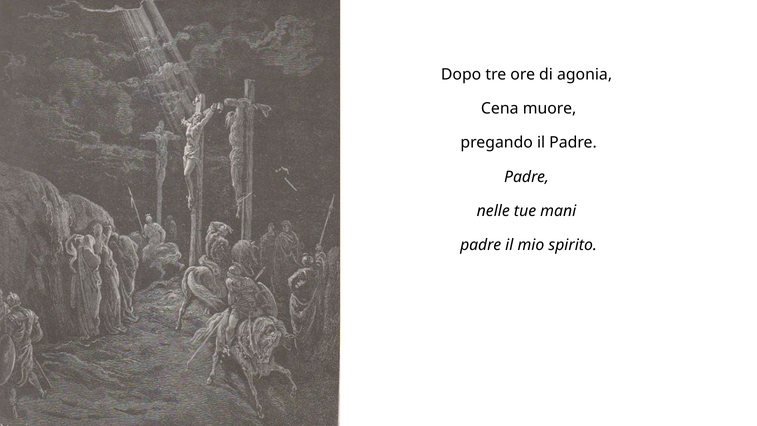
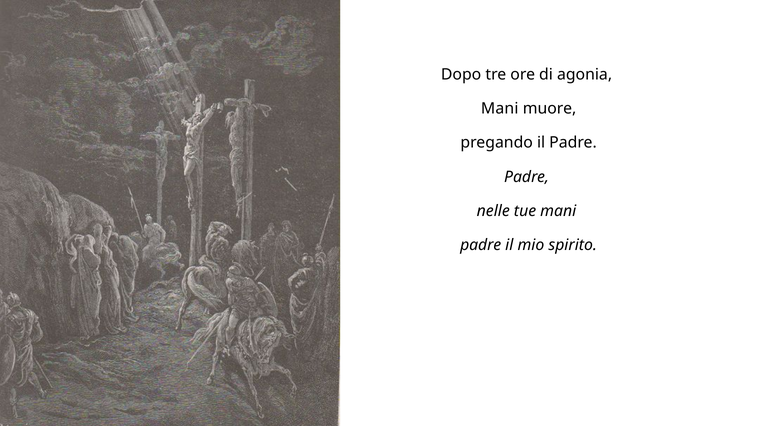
Cena at (500, 109): Cena -> Mani
